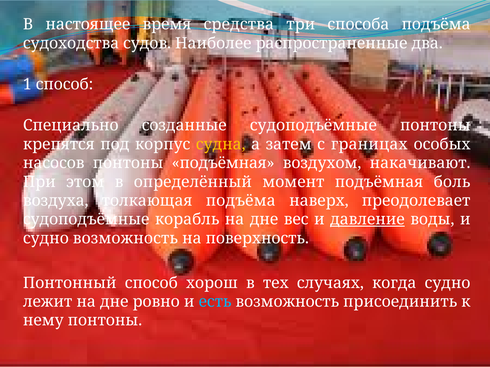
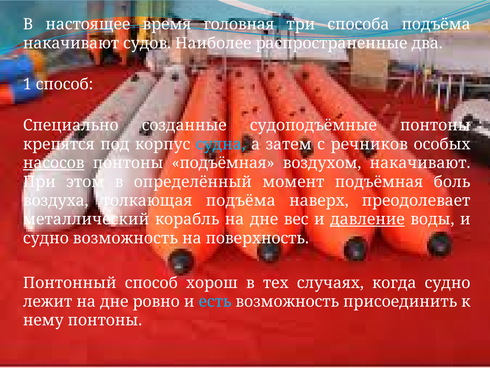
средства: средства -> головная
судоходства at (71, 43): судоходства -> накачивают
судна colour: yellow -> light blue
границах: границах -> речников
насосов underline: none -> present
судоподъёмные at (86, 219): судоподъёмные -> металлический
